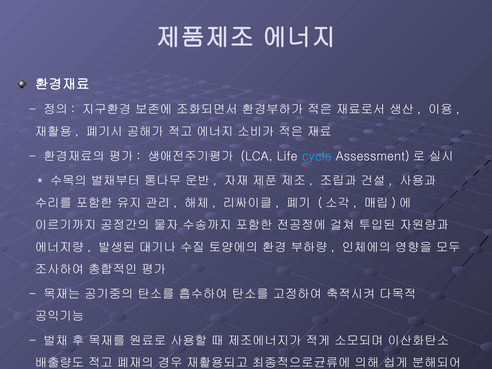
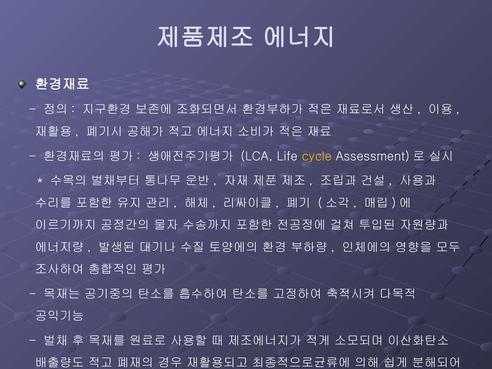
cycle colour: light blue -> yellow
